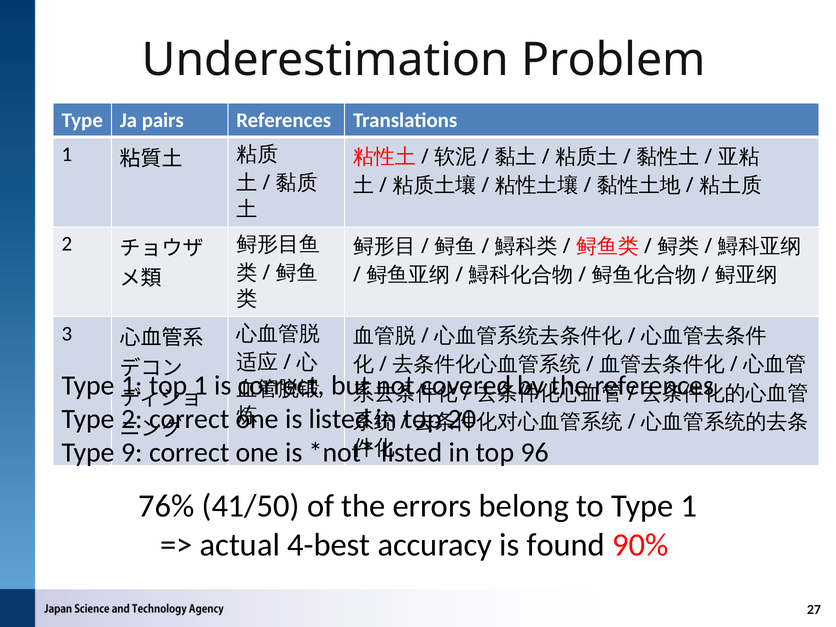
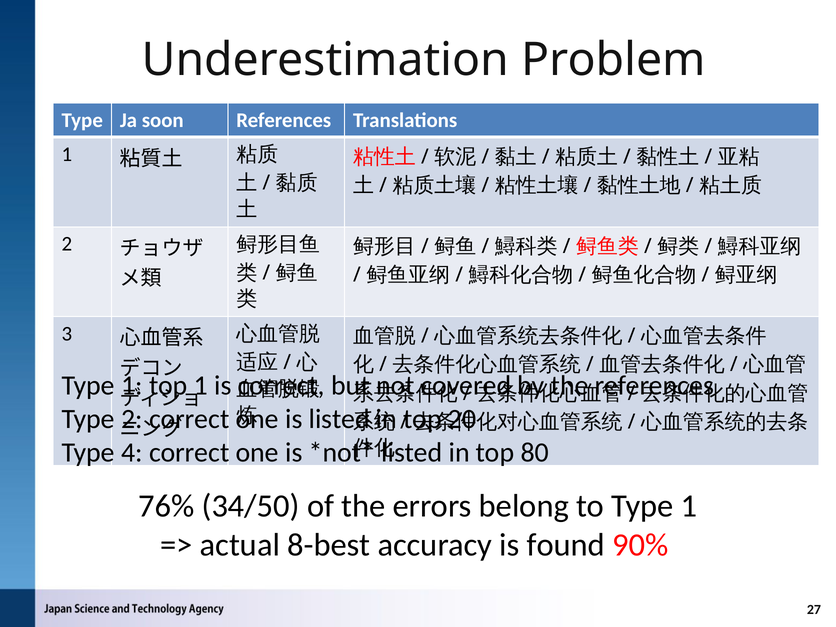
pairs: pairs -> soon
9: 9 -> 4
96: 96 -> 80
41/50: 41/50 -> 34/50
4-best: 4-best -> 8-best
